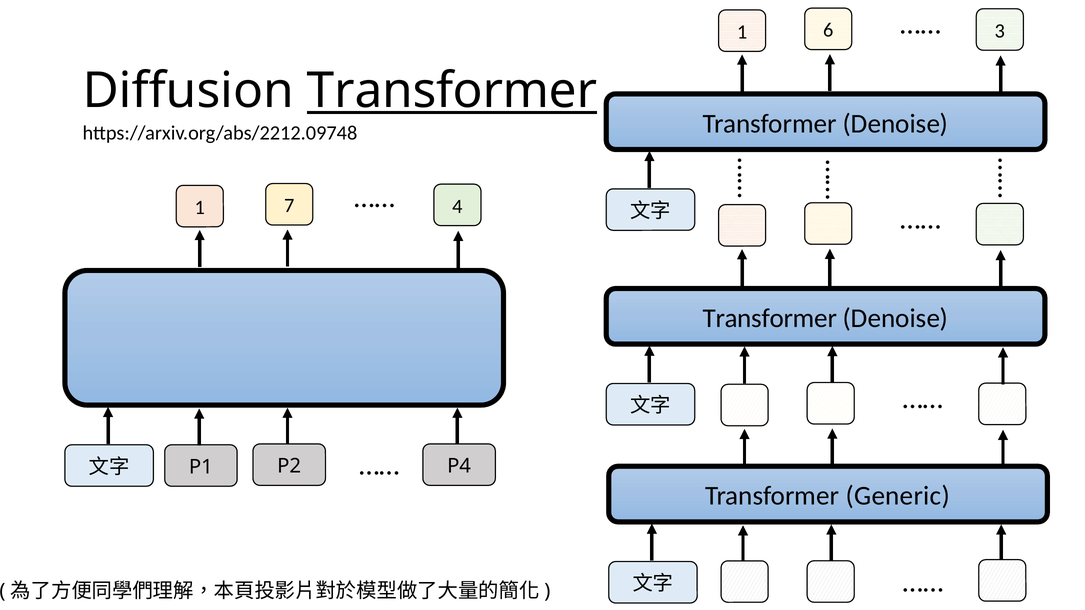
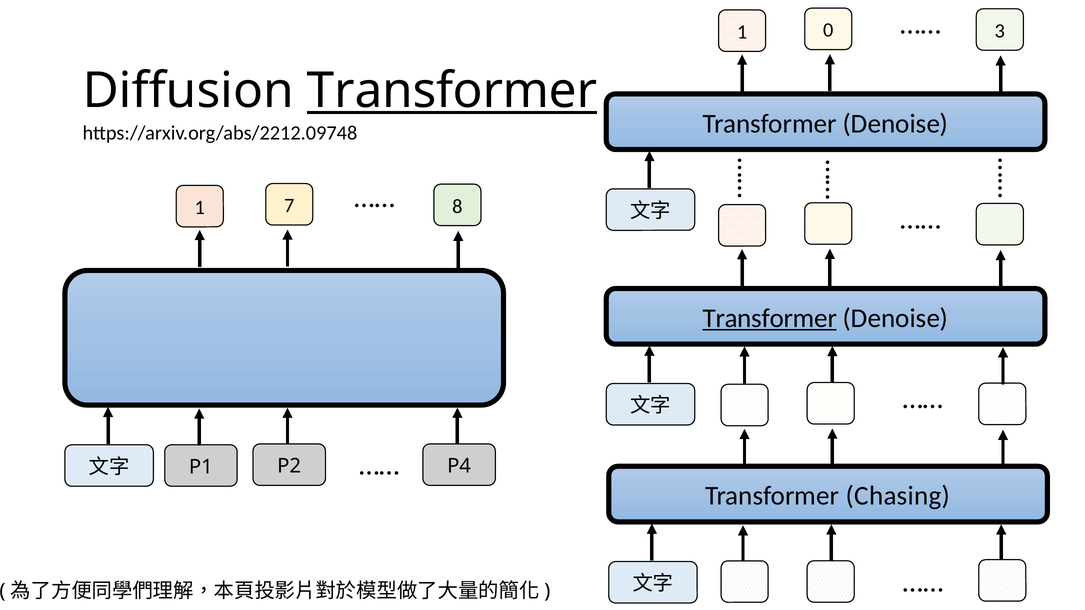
6: 6 -> 0
4: 4 -> 8
Transformer at (770, 318) underline: none -> present
Generic: Generic -> Chasing
